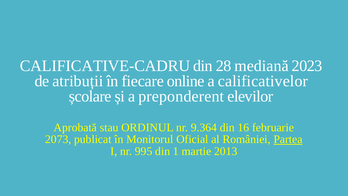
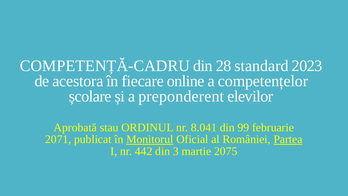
CALIFICATIVE-CADRU: CALIFICATIVE-CADRU -> COMPETENȚĂ-CADRU
mediană: mediană -> standard
atribuții: atribuții -> acestora
calificativelor: calificativelor -> competențelor
9.364: 9.364 -> 8.041
16: 16 -> 99
2073: 2073 -> 2071
Monitorul underline: none -> present
995: 995 -> 442
1: 1 -> 3
2013: 2013 -> 2075
